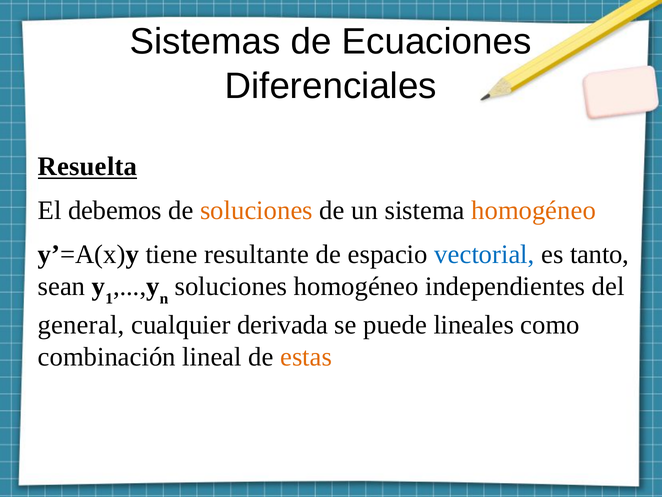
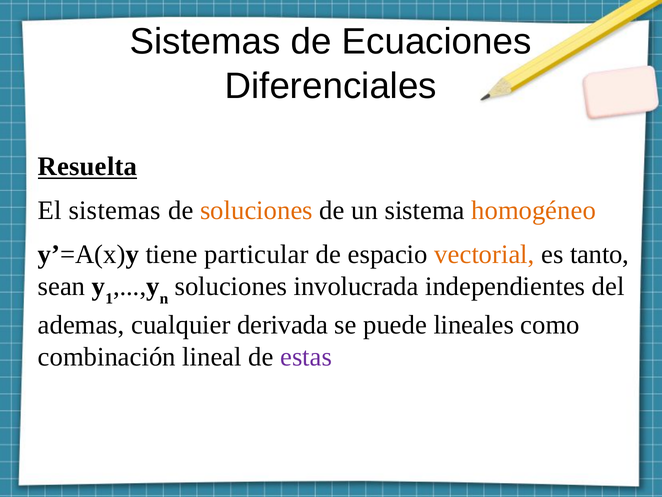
El debemos: debemos -> sistemas
resultante: resultante -> particular
vectorial colour: blue -> orange
soluciones homogéneo: homogéneo -> involucrada
general: general -> ademas
estas colour: orange -> purple
